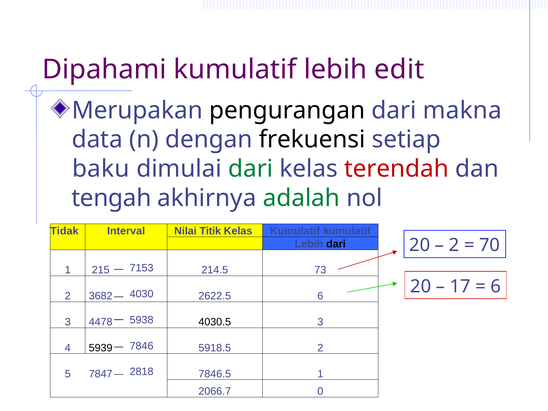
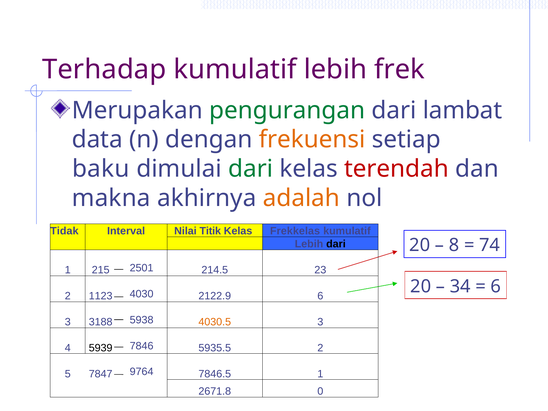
Dipahami: Dipahami -> Terhadap
edit: edit -> frek
pengurangan colour: black -> green
makna: makna -> lambat
frekuensi colour: black -> orange
tengah: tengah -> makna
adalah colour: green -> orange
Kelas Kumulatif: Kumulatif -> Frekkelas
2 at (454, 245): 2 -> 8
70: 70 -> 74
7153: 7153 -> 2501
73: 73 -> 23
17: 17 -> 34
3682: 3682 -> 1123
2622.5: 2622.5 -> 2122.9
4478: 4478 -> 3188
4030.5 colour: black -> orange
5918.5: 5918.5 -> 5935.5
2818: 2818 -> 9764
2066.7: 2066.7 -> 2671.8
